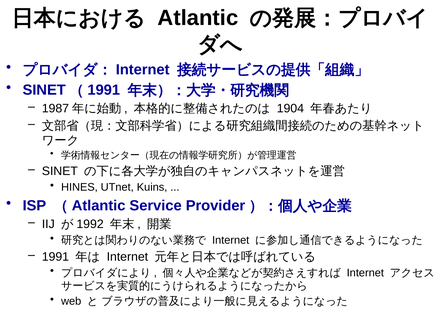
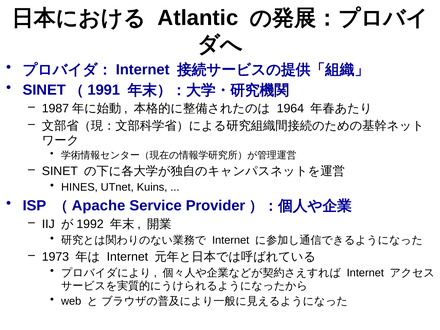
1904: 1904 -> 1964
Atlantic at (99, 206): Atlantic -> Apache
1991 at (55, 257): 1991 -> 1973
